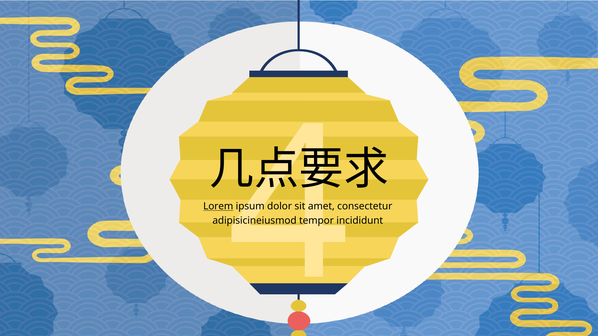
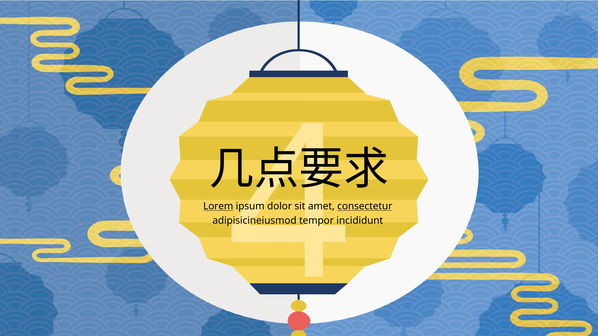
consectetur underline: none -> present
